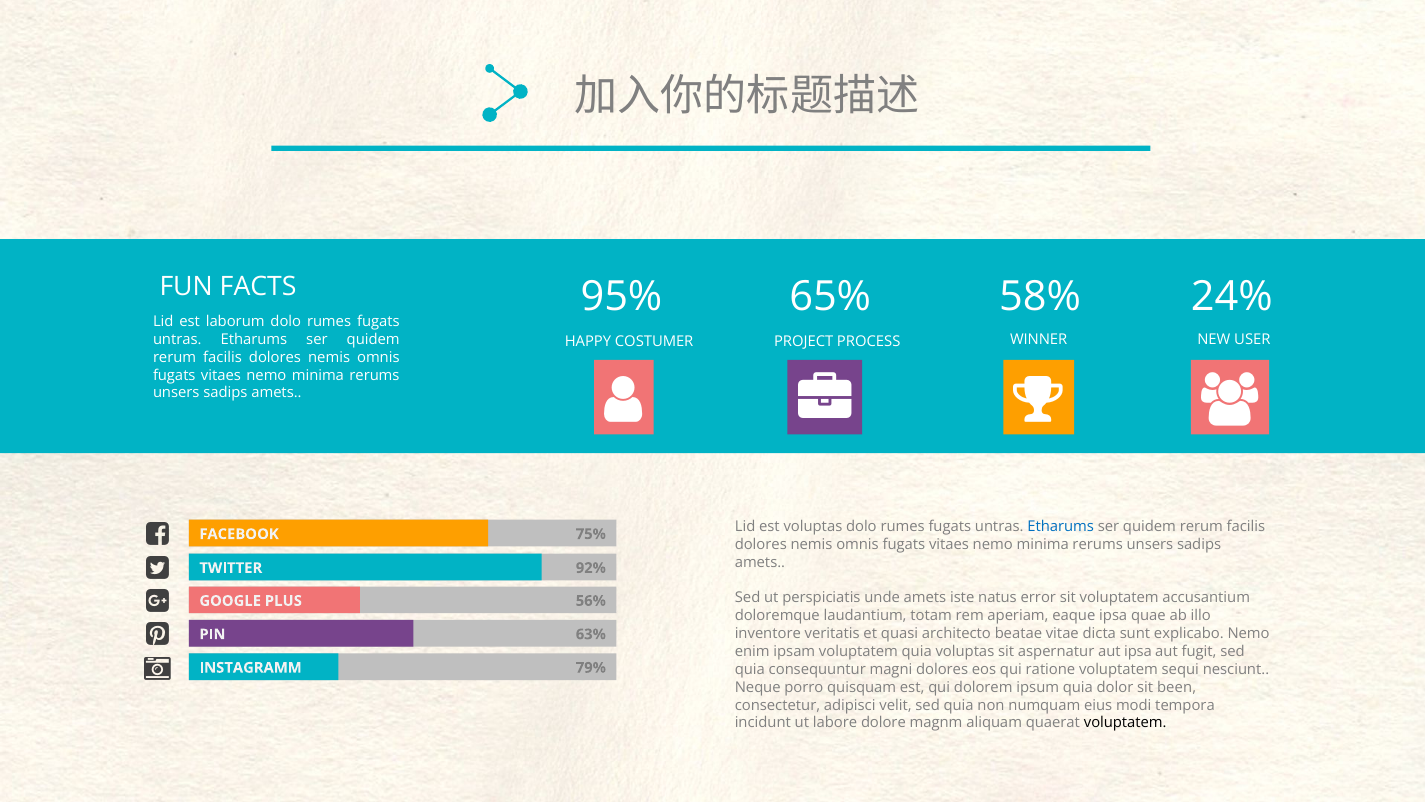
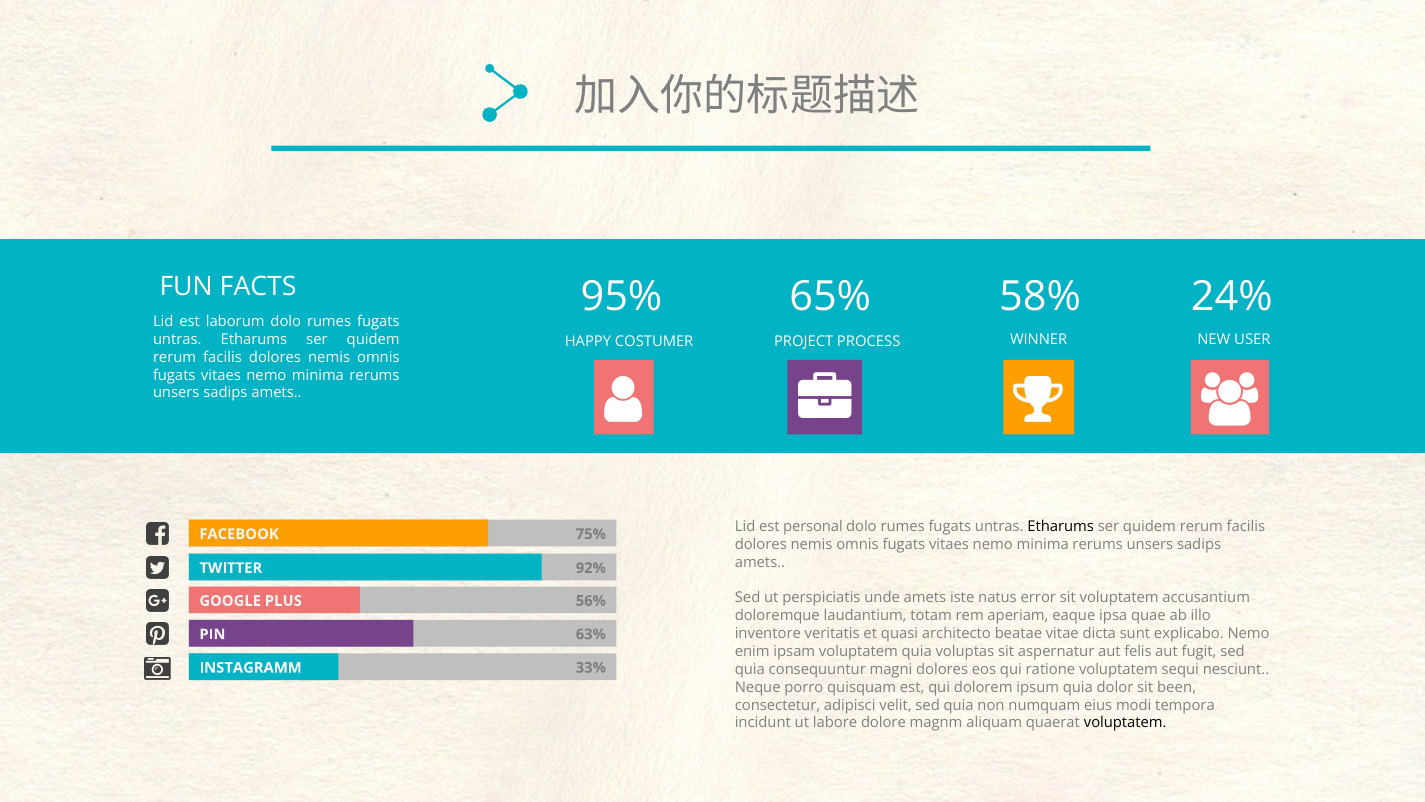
est voluptas: voluptas -> personal
Etharums at (1061, 527) colour: blue -> black
aut ipsa: ipsa -> felis
79%: 79% -> 33%
